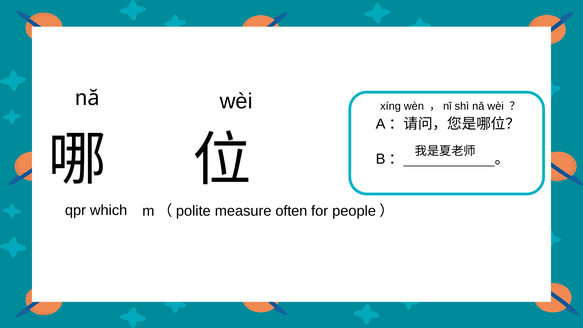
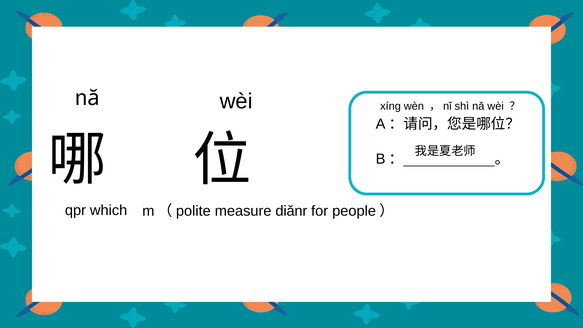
often: often -> diǎnr
